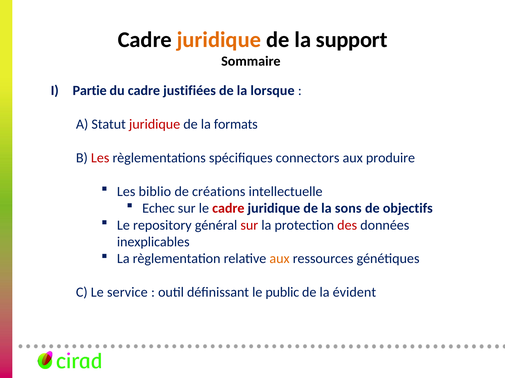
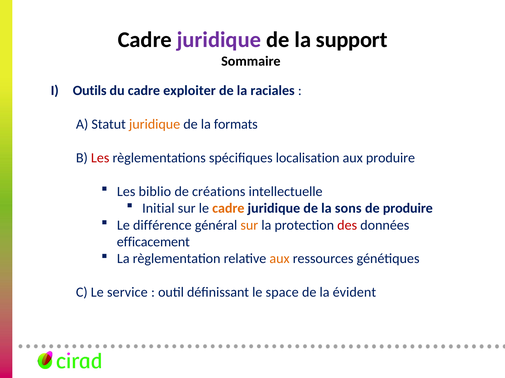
juridique at (219, 40) colour: orange -> purple
Partie: Partie -> Outils
justifiées: justifiées -> exploiter
lorsque: lorsque -> raciales
juridique at (155, 125) colour: red -> orange
connectors: connectors -> localisation
Echec: Echec -> Initial
cadre at (228, 209) colour: red -> orange
de objectifs: objectifs -> produire
repository: repository -> différence
sur at (249, 226) colour: red -> orange
inexplicables: inexplicables -> efficacement
public: public -> space
